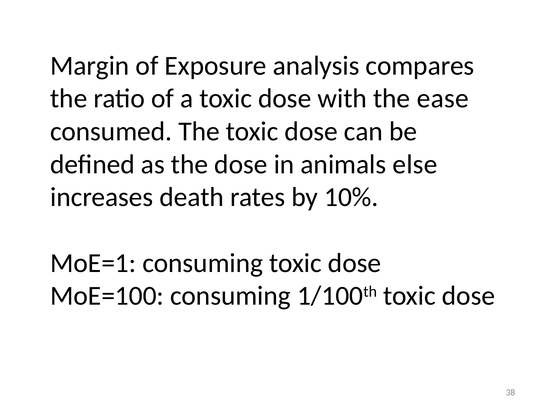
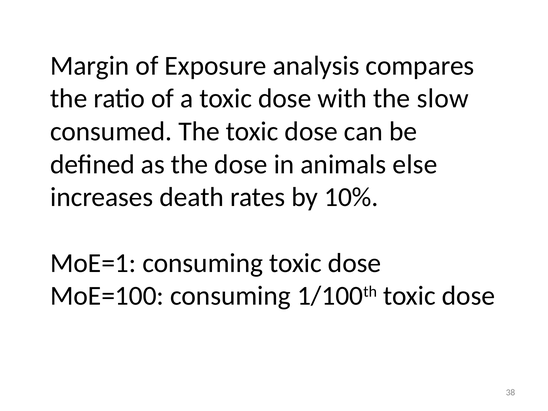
ease: ease -> slow
